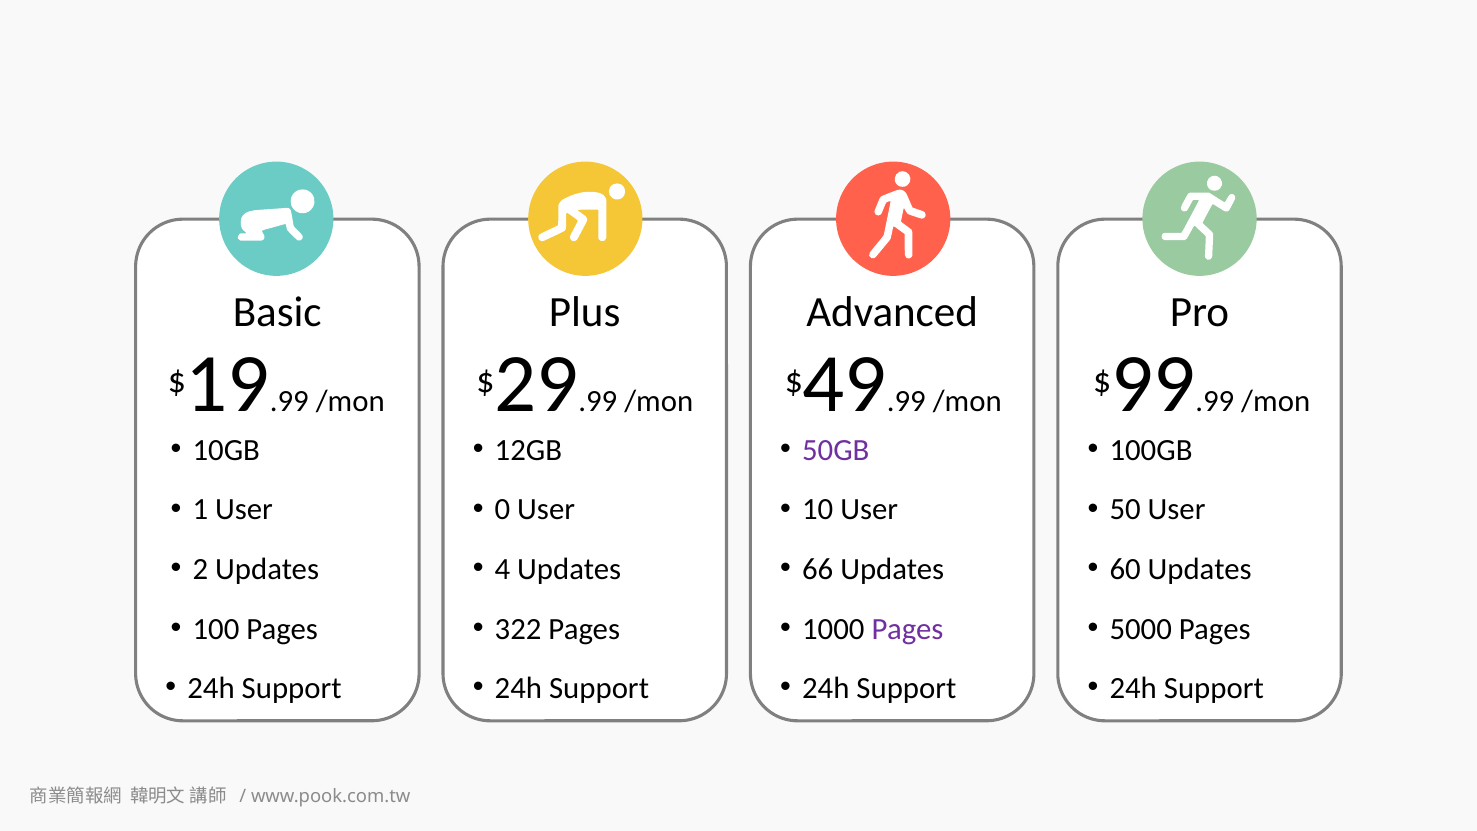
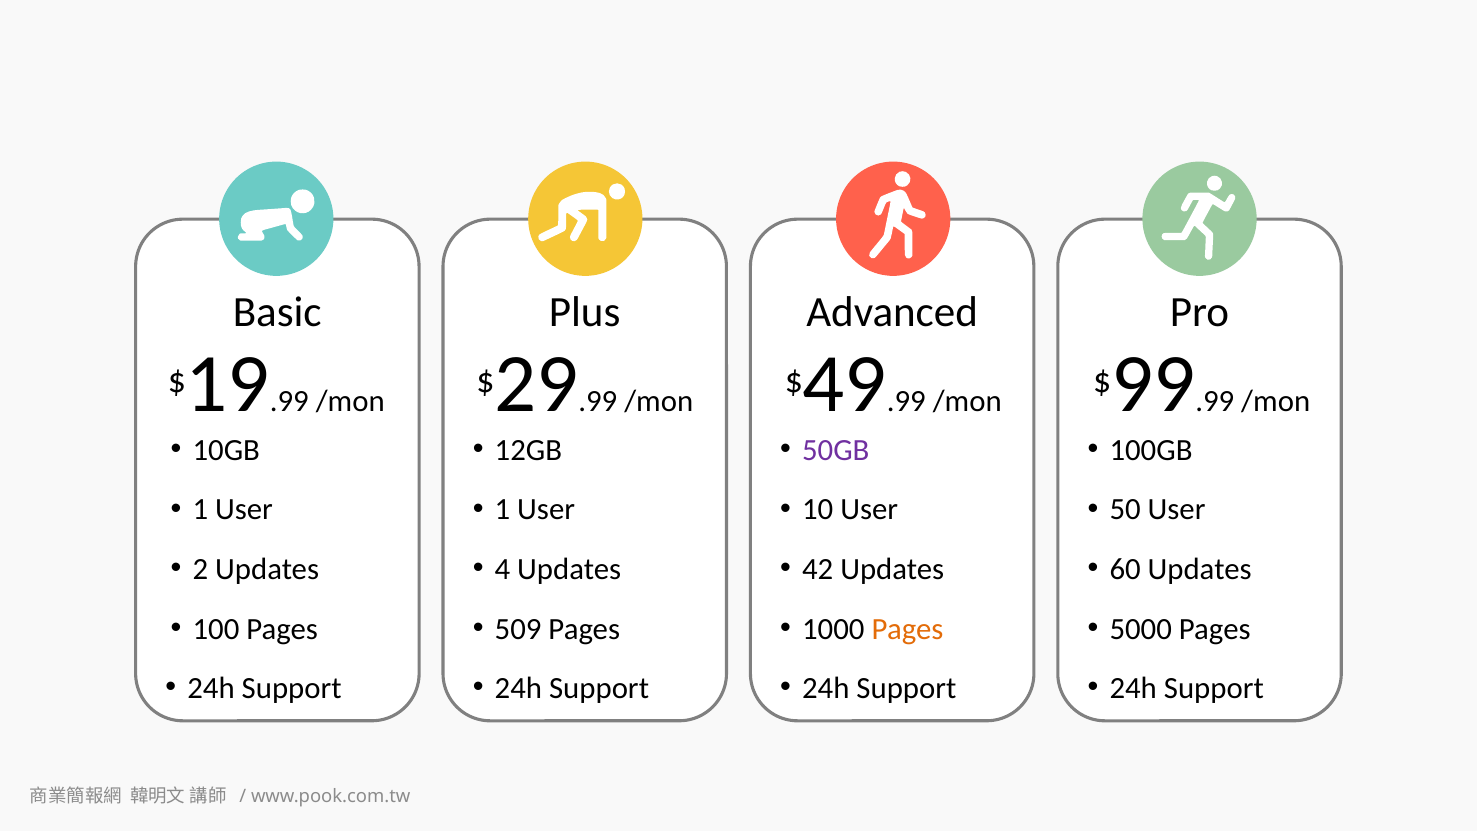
0 at (503, 510): 0 -> 1
66: 66 -> 42
322: 322 -> 509
Pages at (907, 629) colour: purple -> orange
